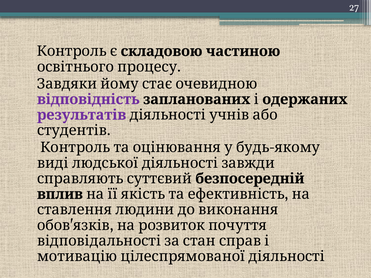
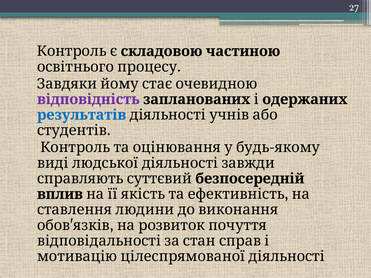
результатів colour: purple -> blue
